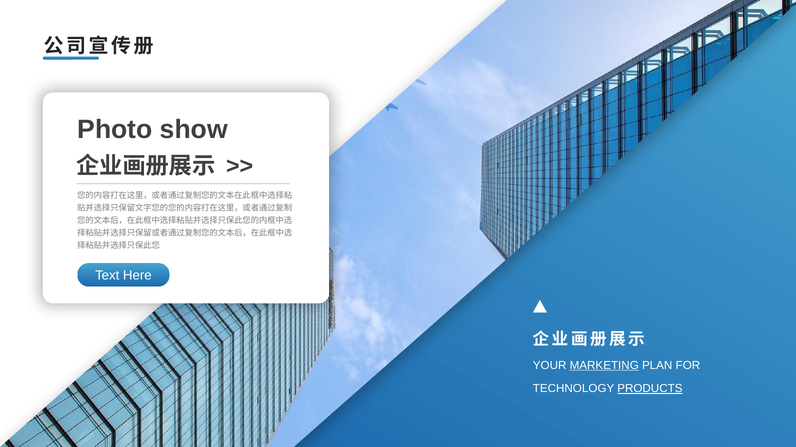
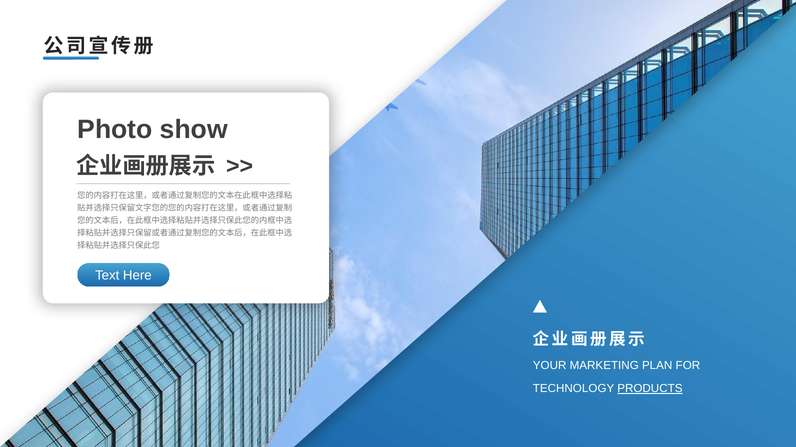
MARKETING underline: present -> none
